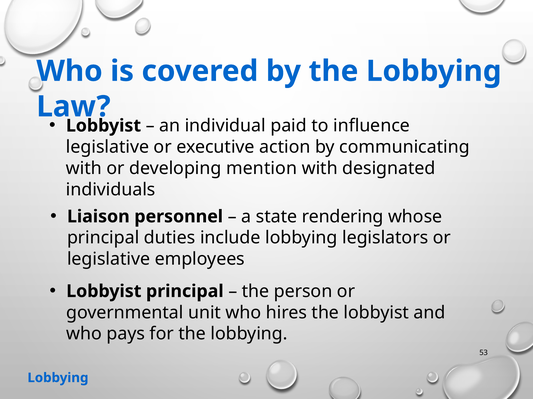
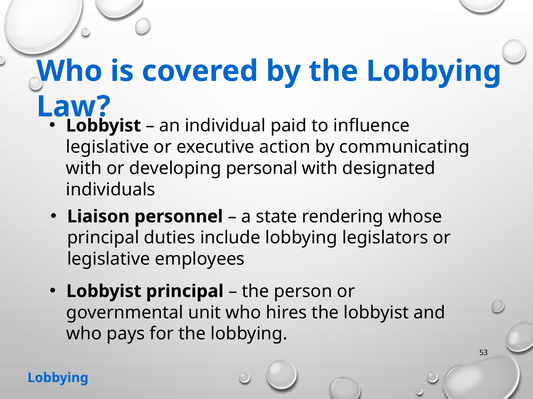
mention: mention -> personal
